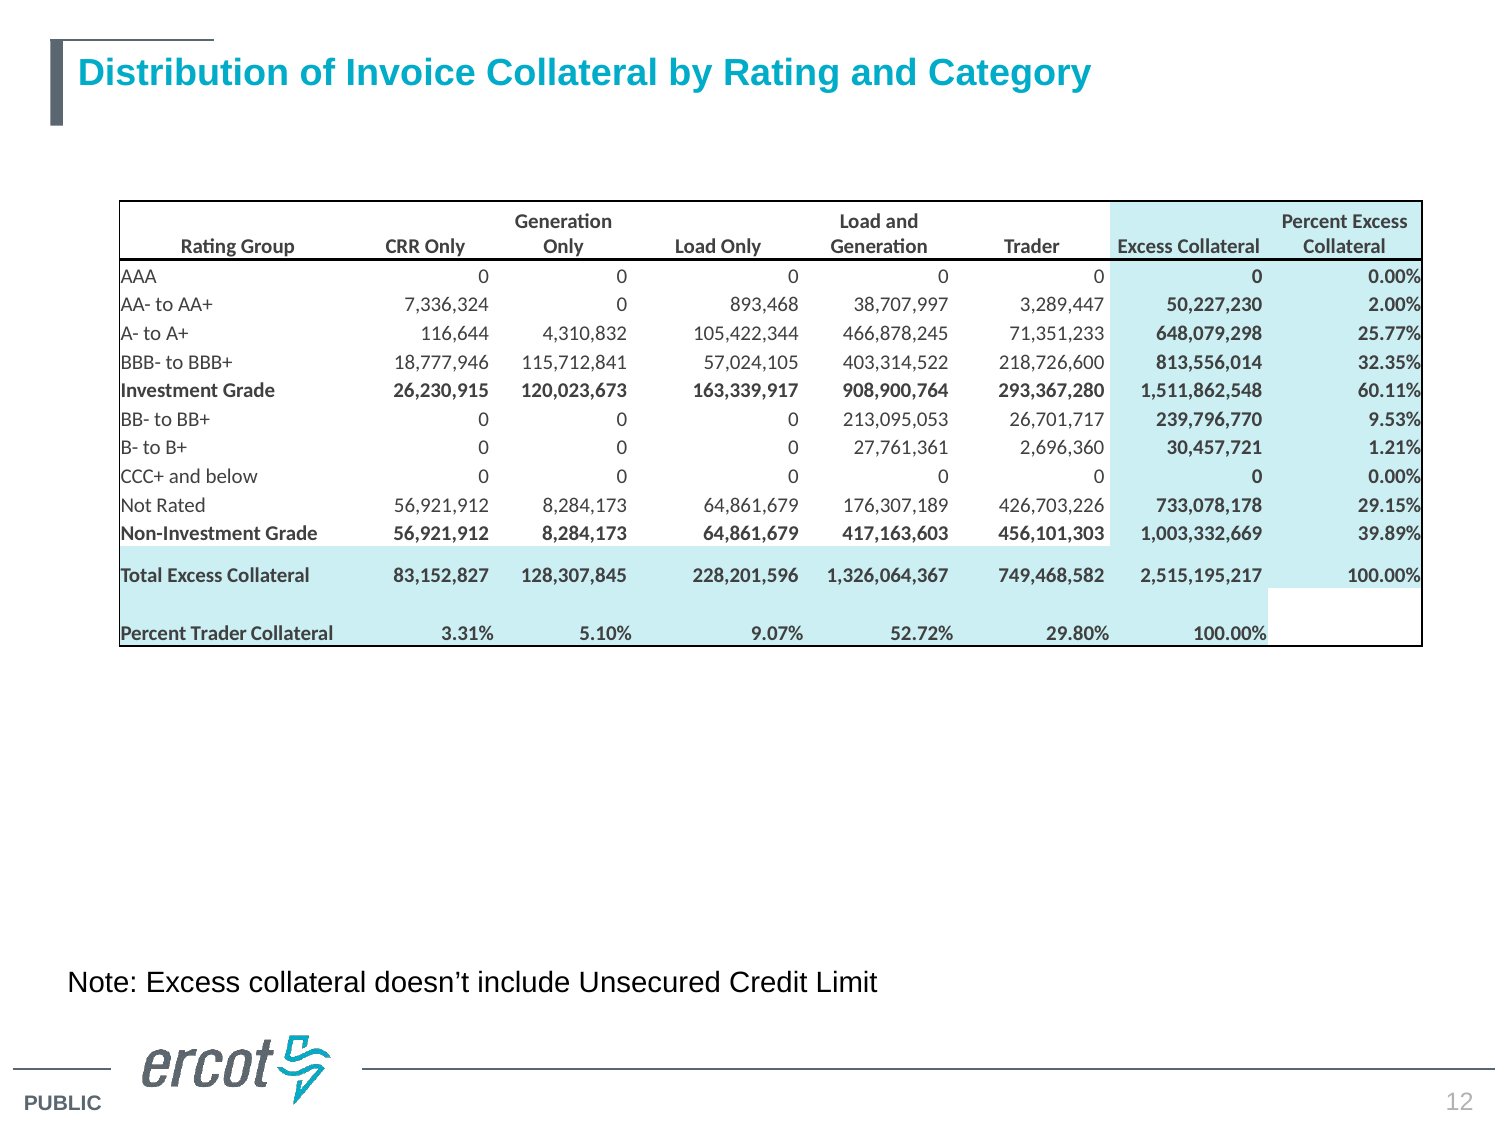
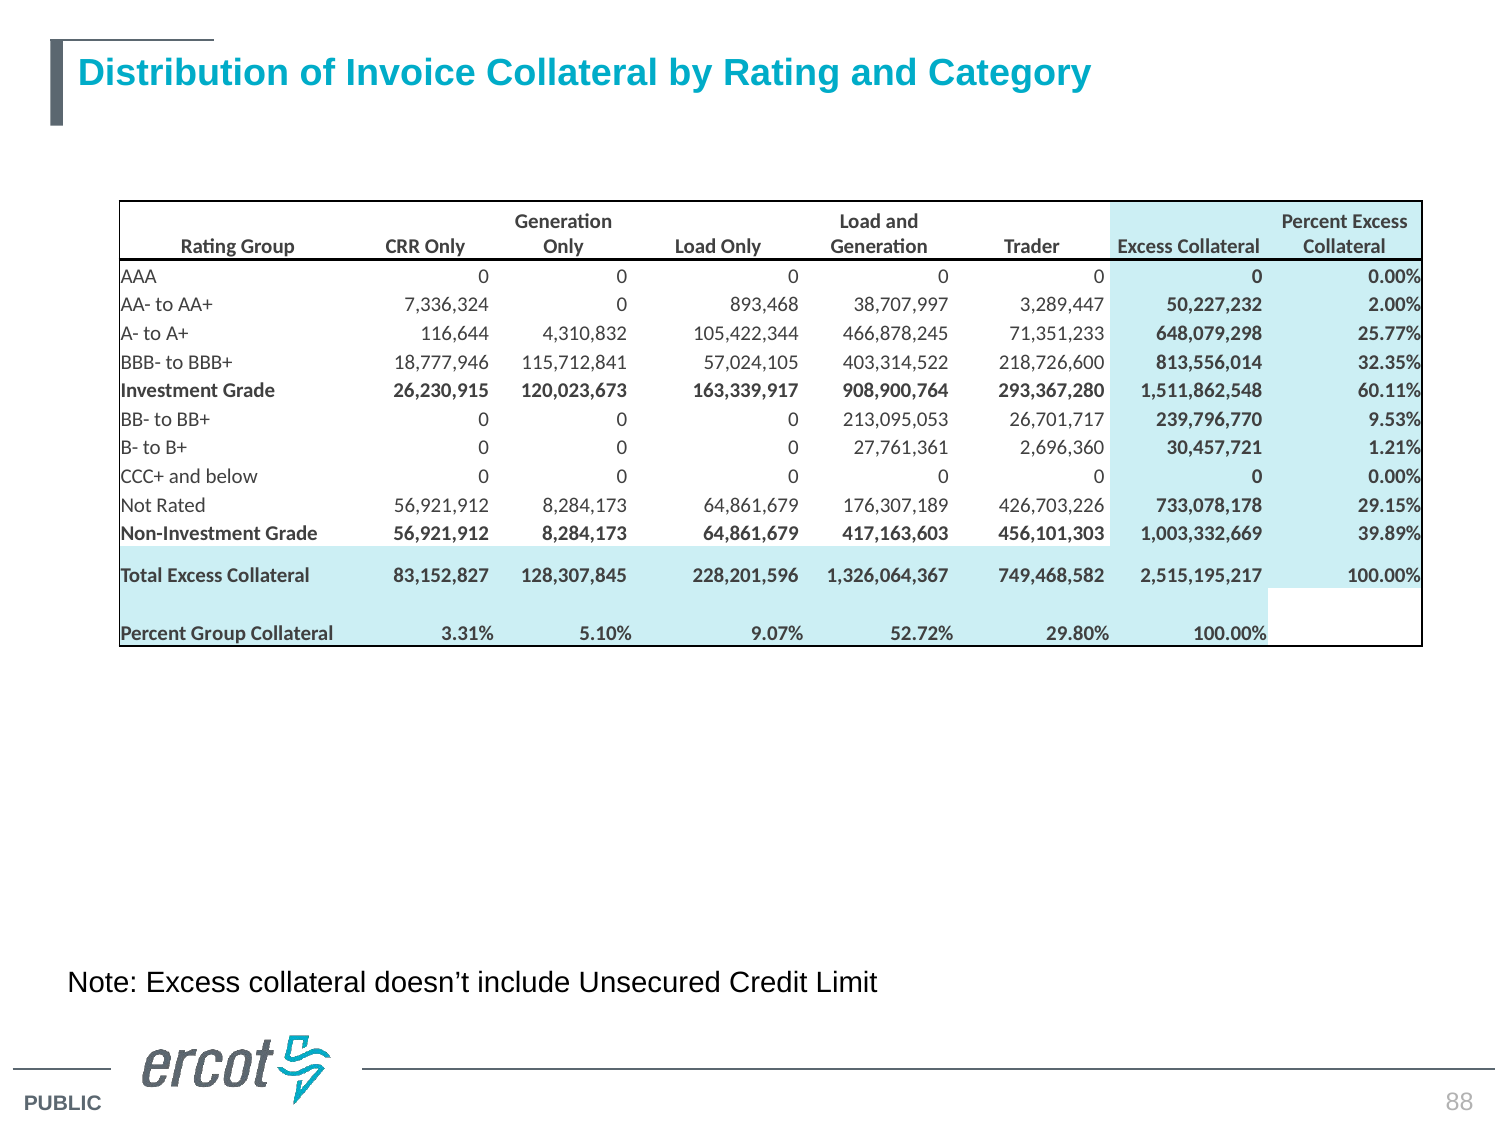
50,227,230: 50,227,230 -> 50,227,232
Percent Trader: Trader -> Group
12: 12 -> 88
